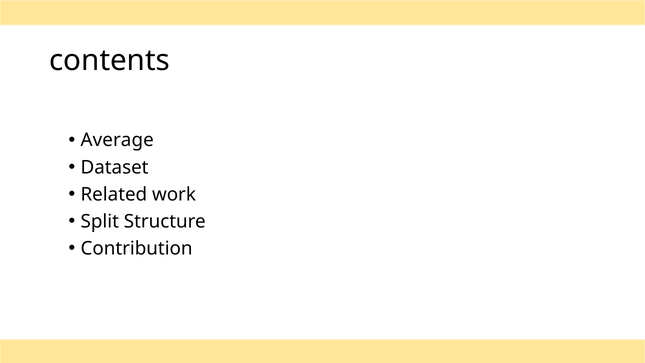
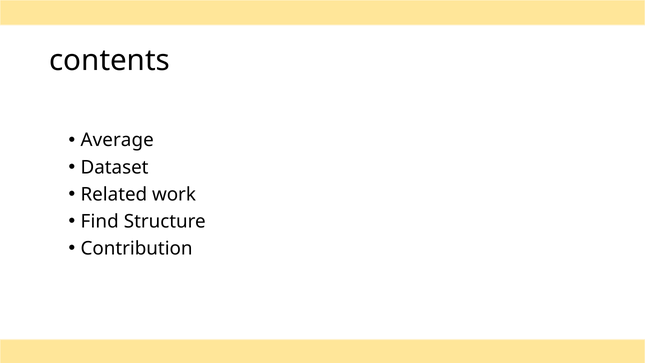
Split: Split -> Find
